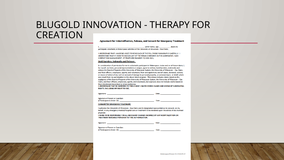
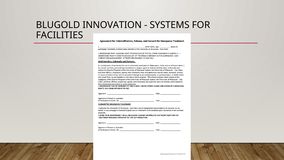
THERAPY: THERAPY -> SYSTEMS
CREATION: CREATION -> FACILITIES
